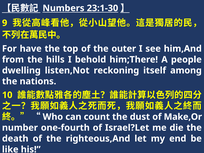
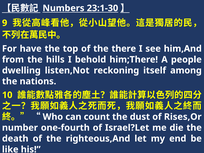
outer: outer -> there
Make,Or: Make,Or -> Rises,Or
